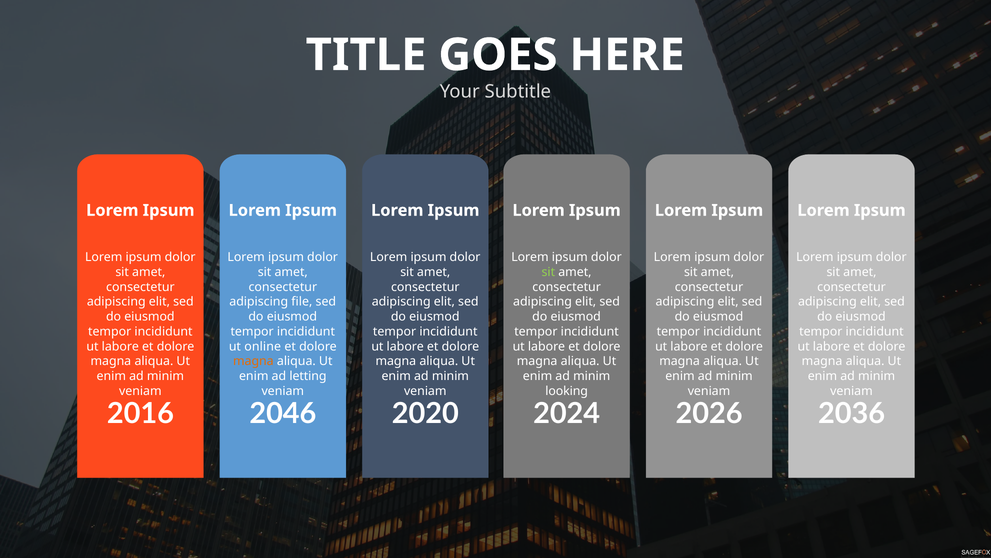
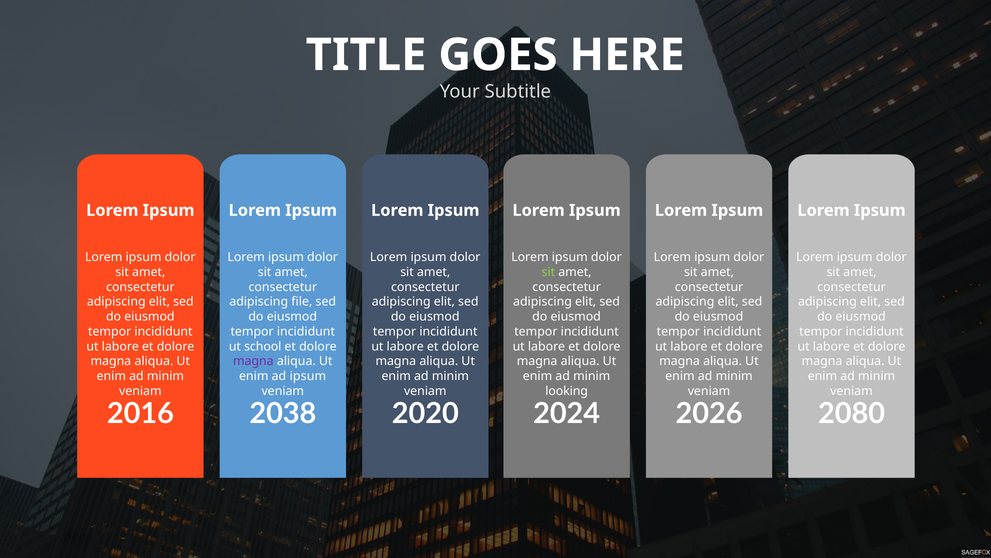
online: online -> school
magna at (253, 361) colour: orange -> purple
ad letting: letting -> ipsum
2046: 2046 -> 2038
2036: 2036 -> 2080
